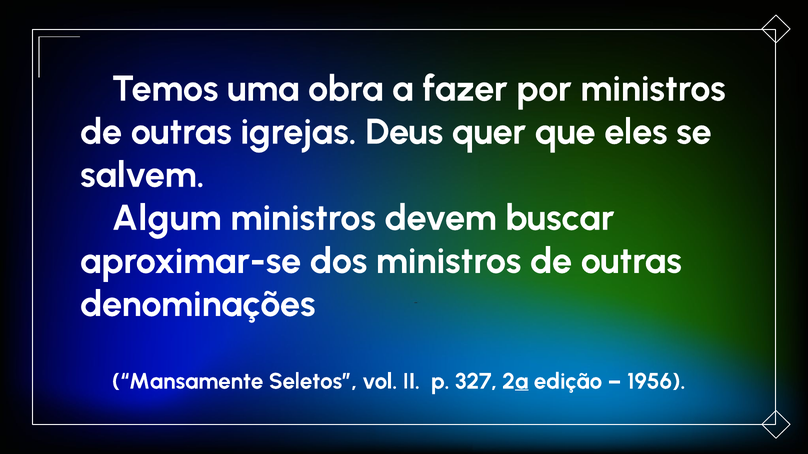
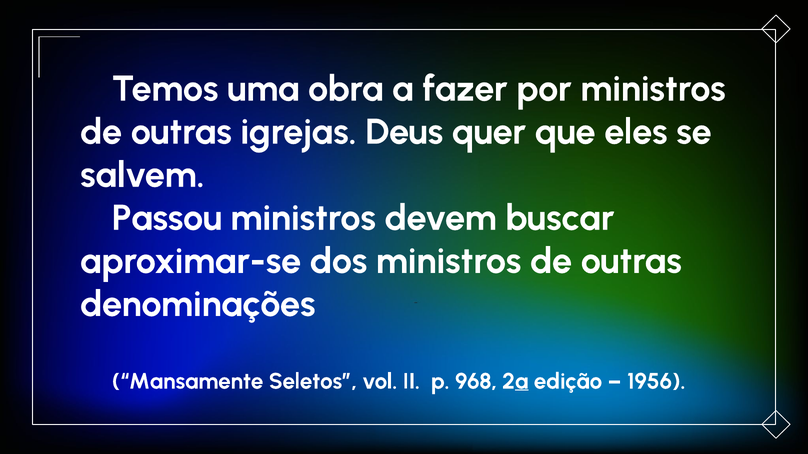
Algum: Algum -> Passou
327: 327 -> 968
